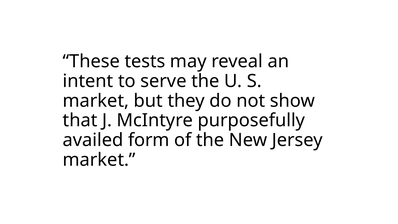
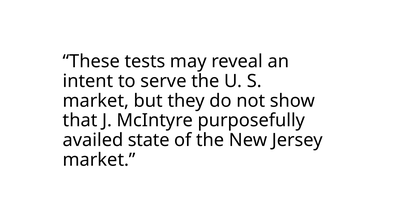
form: form -> state
